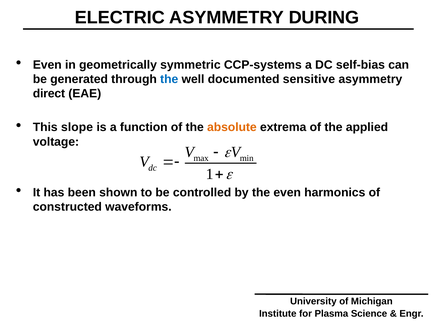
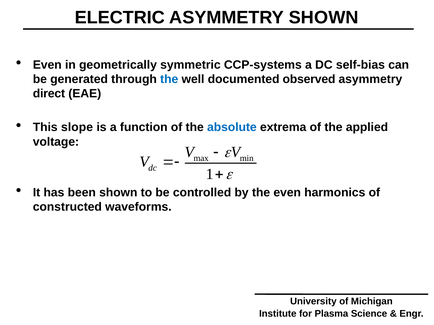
ASYMMETRY DURING: DURING -> SHOWN
sensitive: sensitive -> observed
absolute colour: orange -> blue
